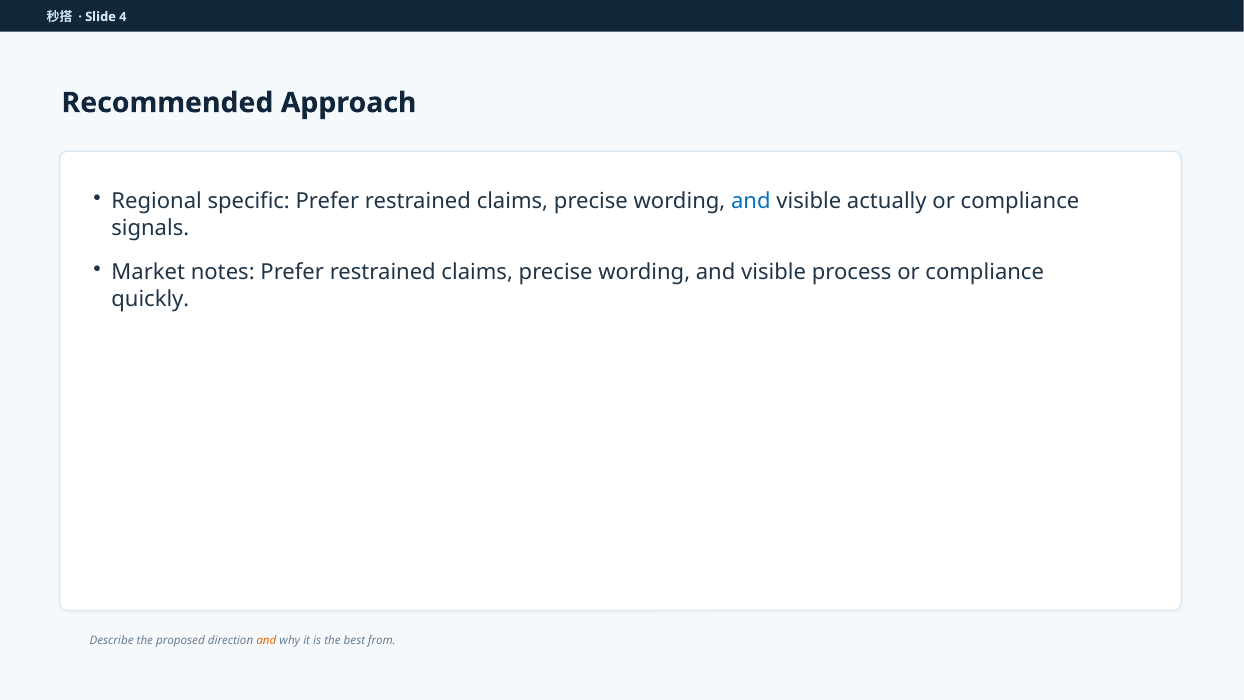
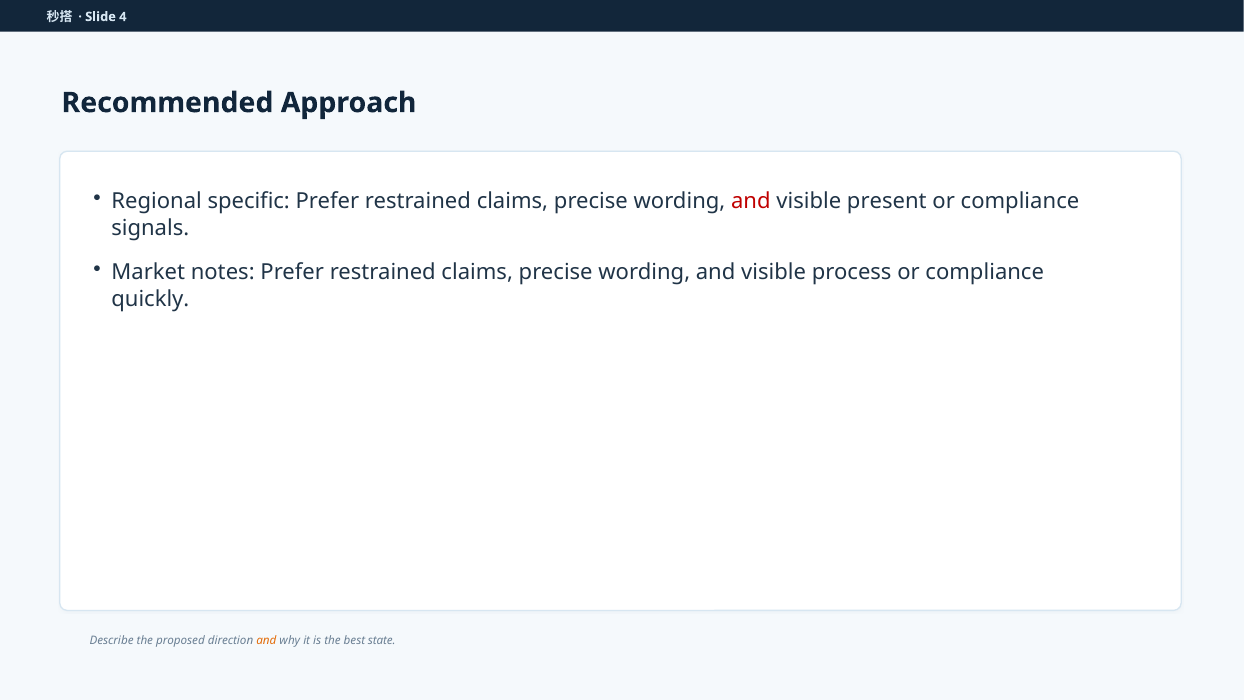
and at (751, 201) colour: blue -> red
actually: actually -> present
from: from -> state
